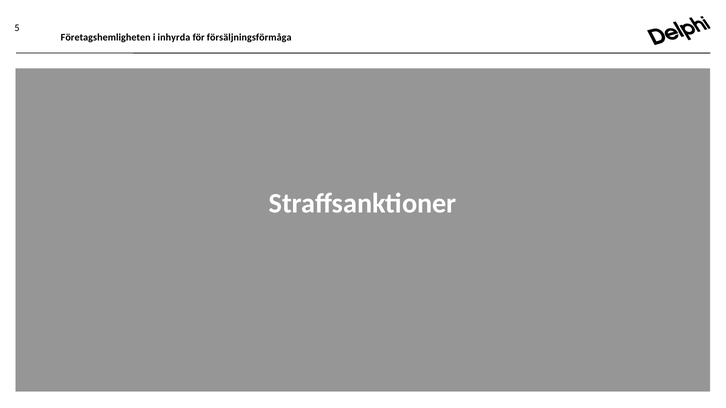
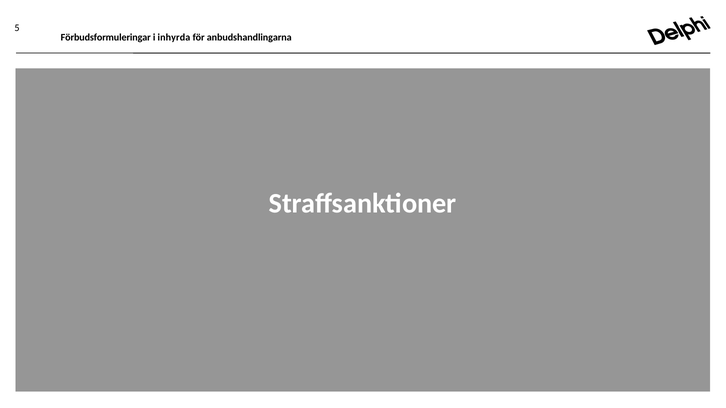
Företagshemligheten: Företagshemligheten -> Förbudsformuleringar
försäljningsförmåga: försäljningsförmåga -> anbudshandlingarna
